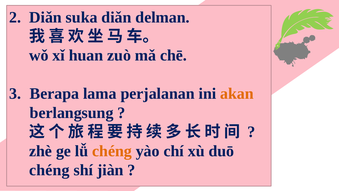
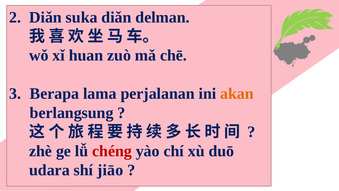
chéng at (112, 151) colour: orange -> red
chéng at (49, 170): chéng -> udara
jiàn: jiàn -> jiāo
